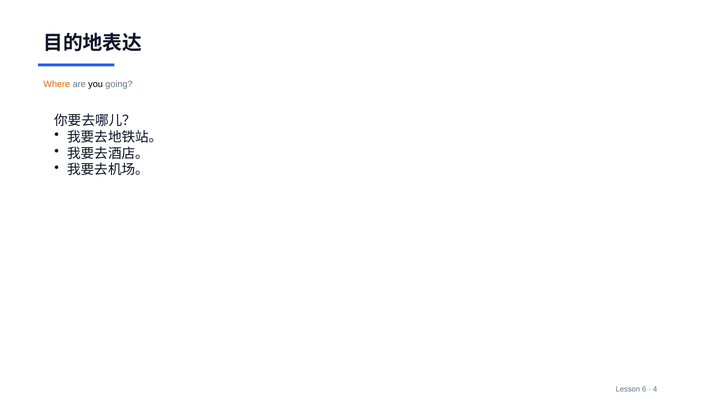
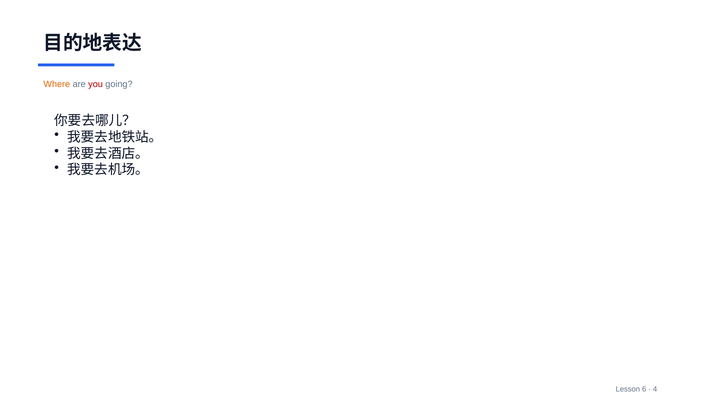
you colour: black -> red
